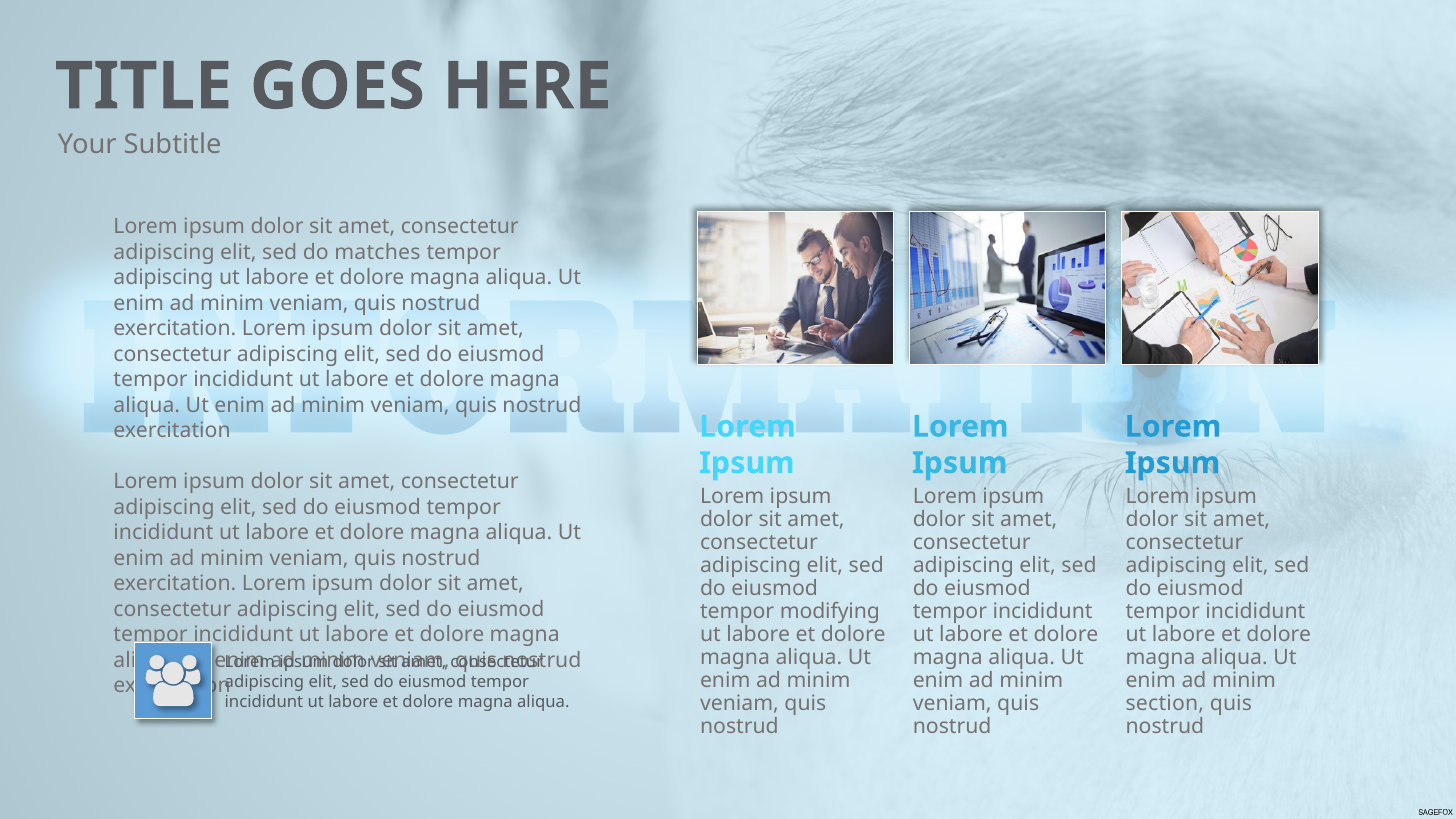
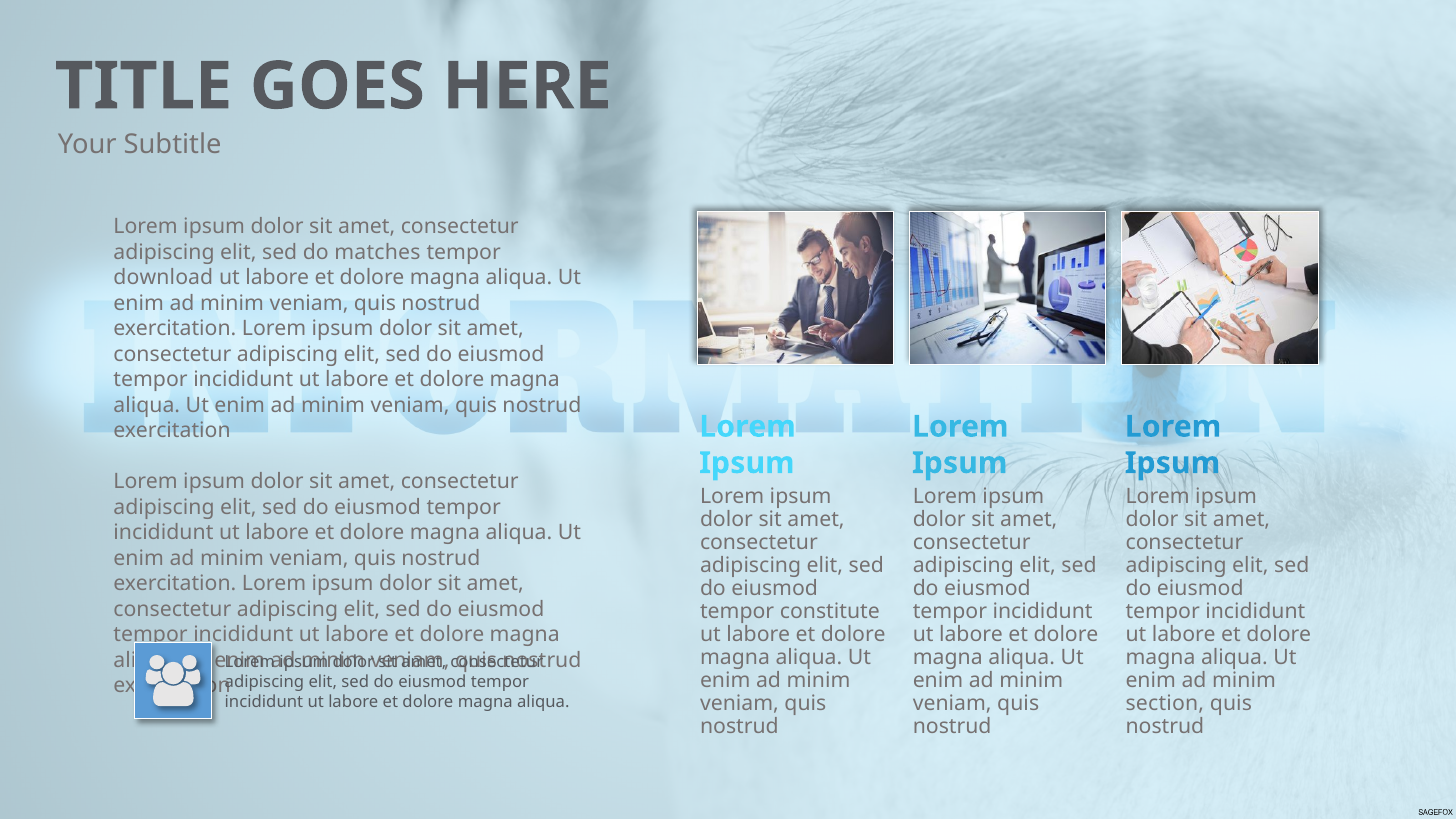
adipiscing at (164, 278): adipiscing -> download
modifying: modifying -> constitute
